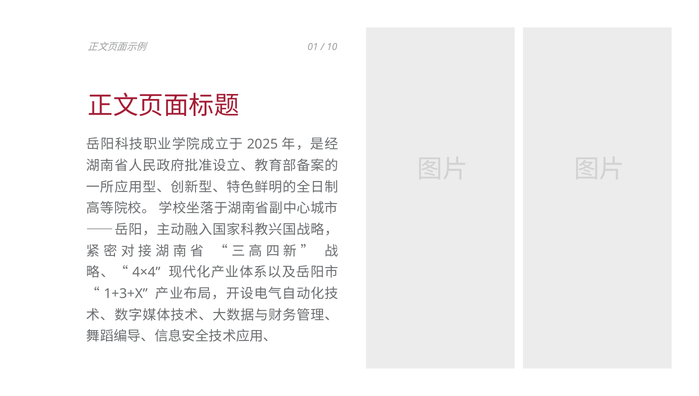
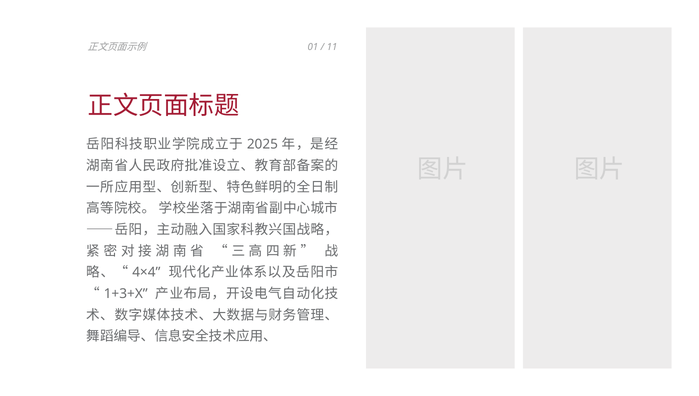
10: 10 -> 11
